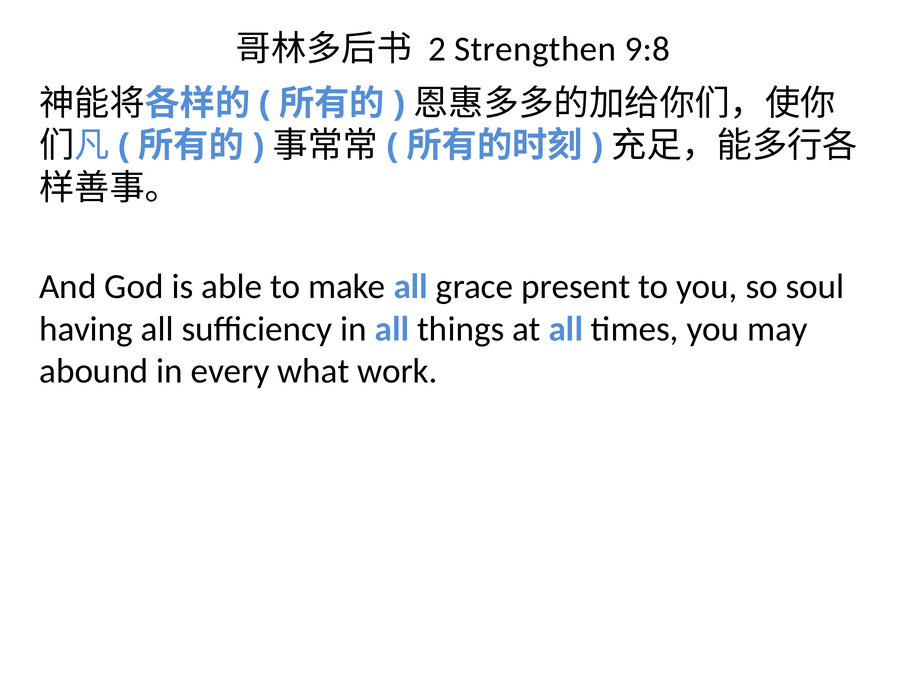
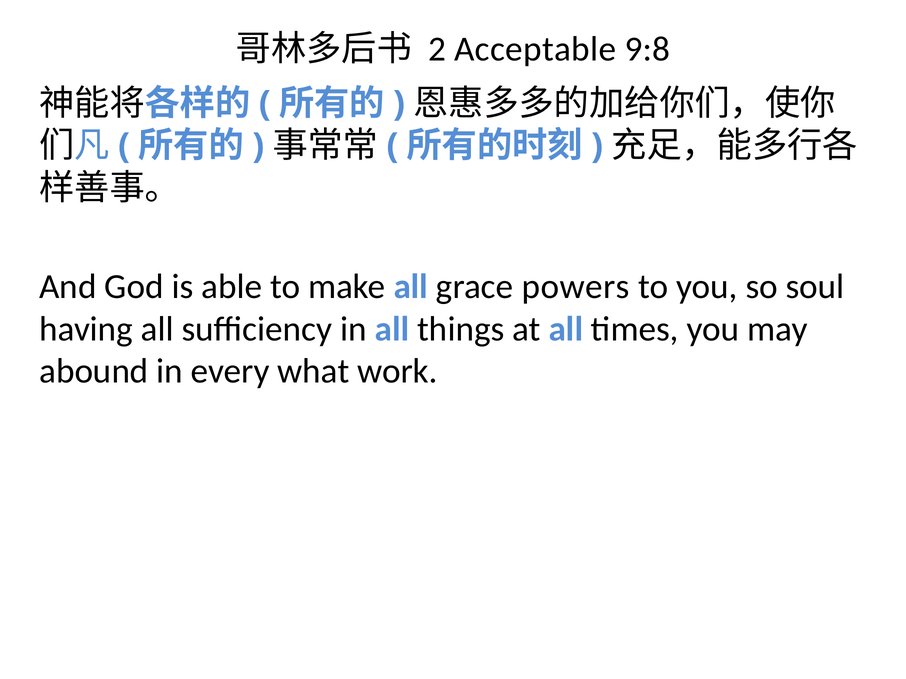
Strengthen: Strengthen -> Acceptable
present: present -> powers
